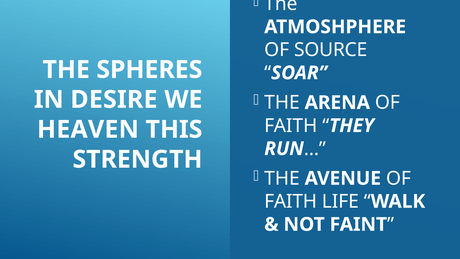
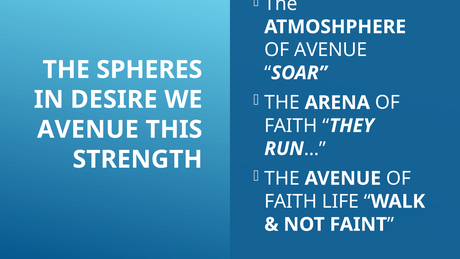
OF SOURCE: SOURCE -> AVENUE
HEAVEN at (88, 129): HEAVEN -> AVENUE
